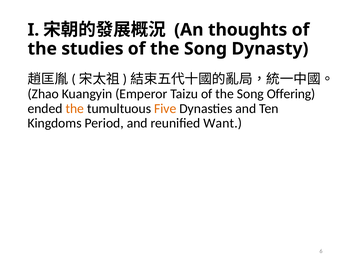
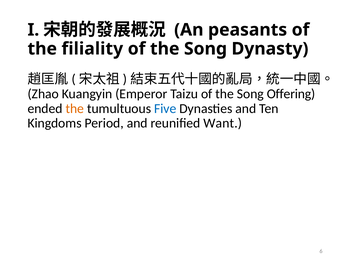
thoughts: thoughts -> peasants
studies: studies -> filiality
Five colour: orange -> blue
